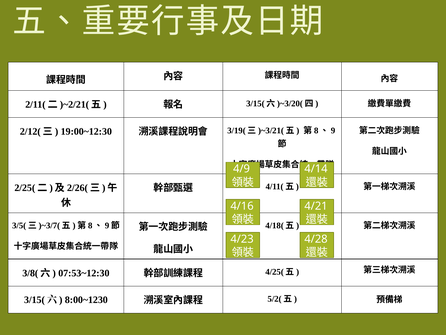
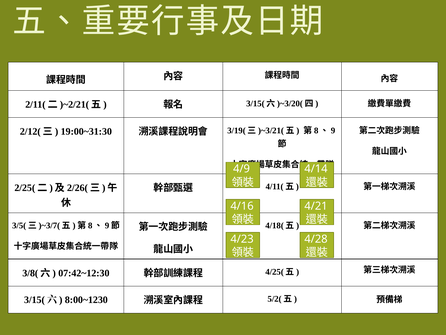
19:00~12:30: 19:00~12:30 -> 19:00~31:30
07:53~12:30: 07:53~12:30 -> 07:42~12:30
